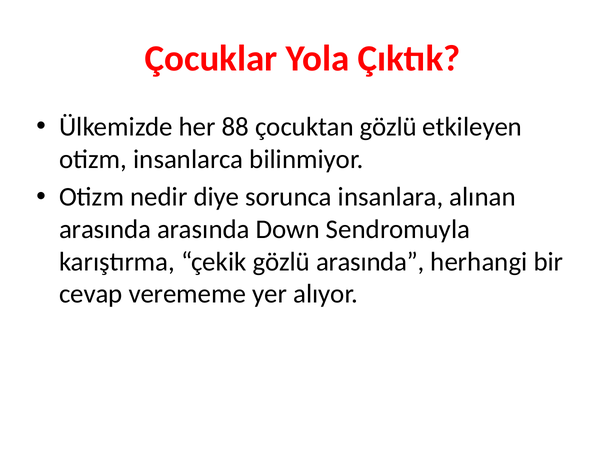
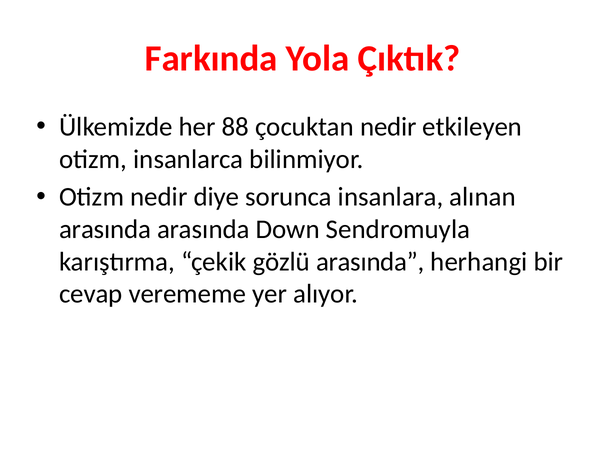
Çocuklar: Çocuklar -> Farkında
çocuktan gözlü: gözlü -> nedir
